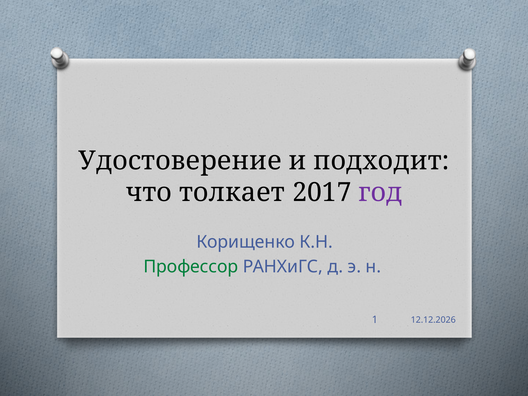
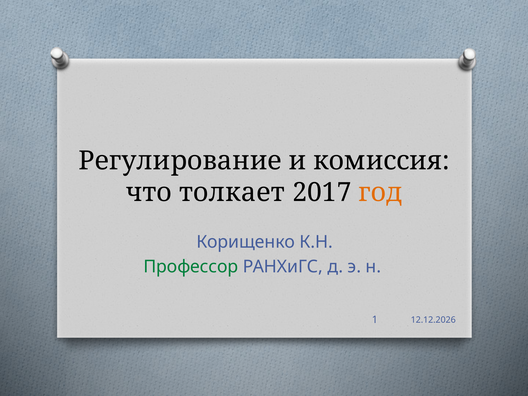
Удостоверение: Удостоверение -> Регулирование
подходит: подходит -> комиссия
год colour: purple -> orange
